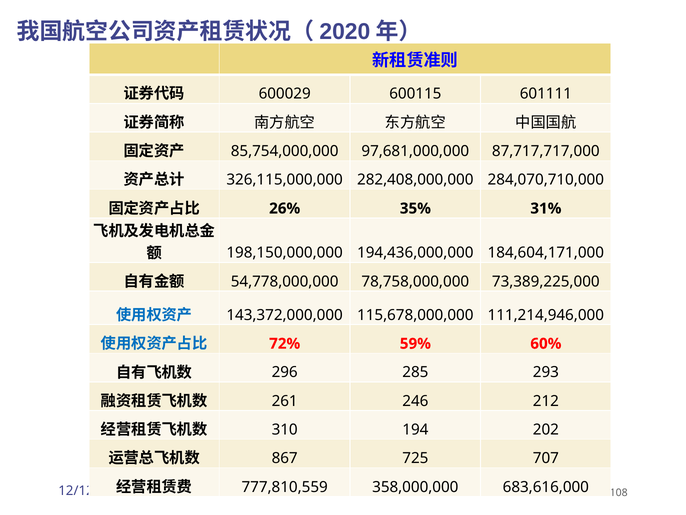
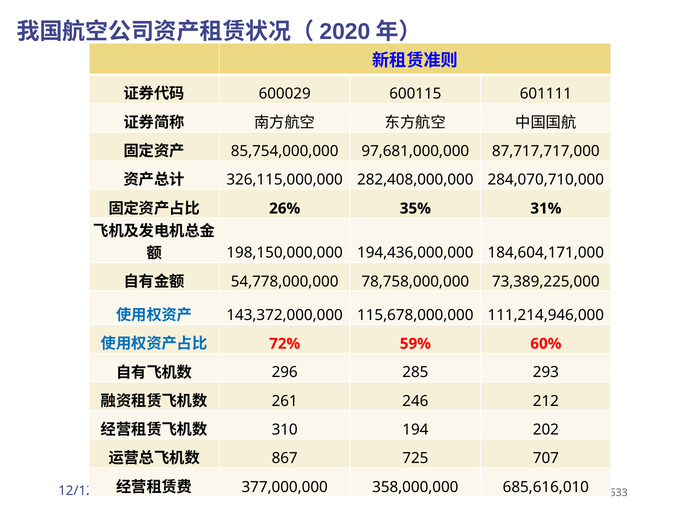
777,810,559: 777,810,559 -> 377,000,000
683,616,000: 683,616,000 -> 685,616,010
108: 108 -> 533
